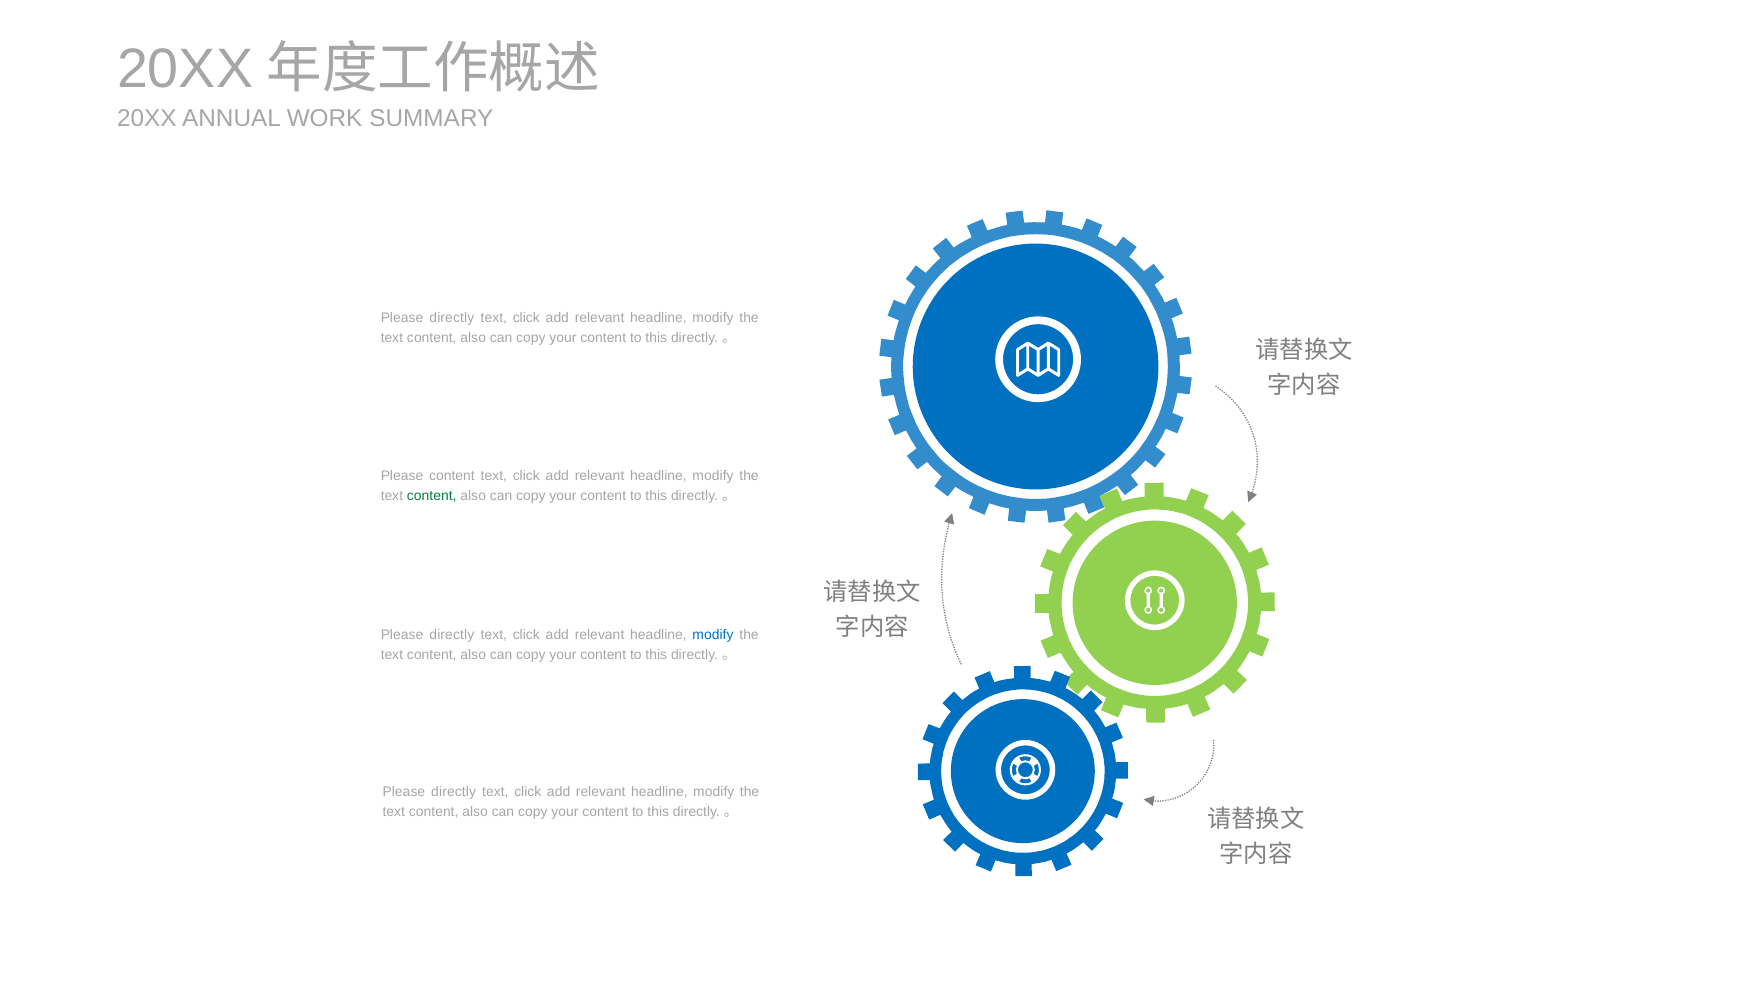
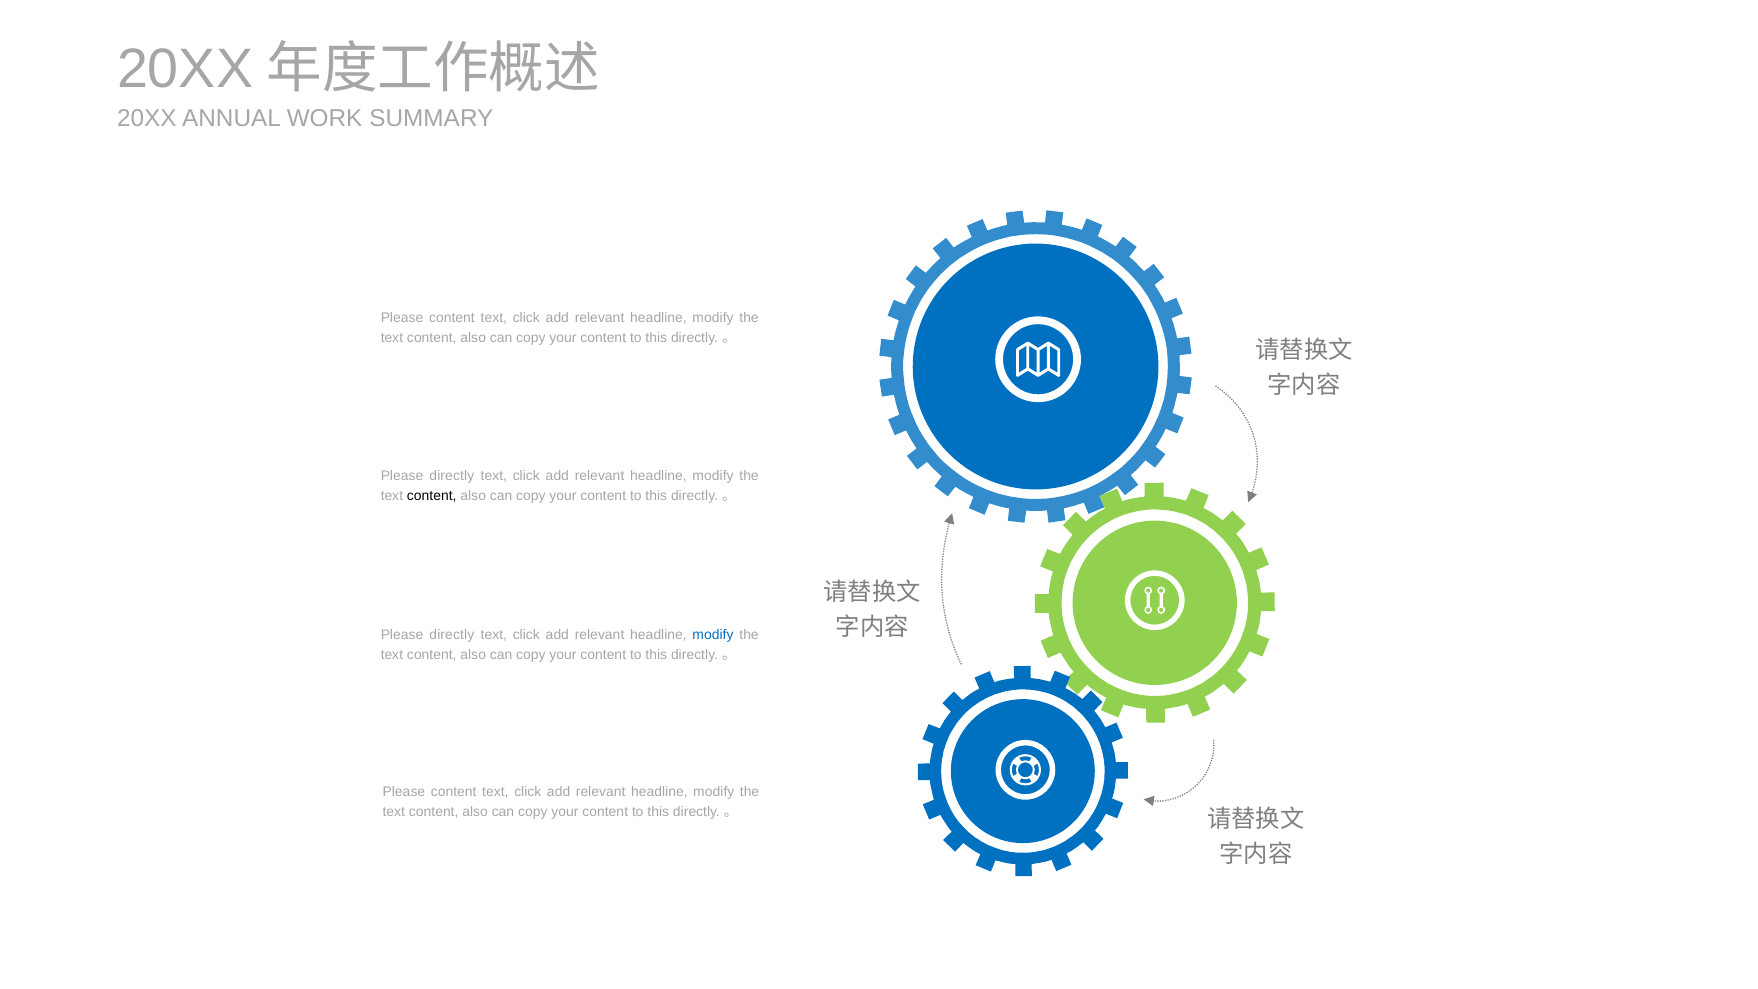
directly at (452, 318): directly -> content
content at (452, 476): content -> directly
content at (432, 496) colour: green -> black
directly at (454, 792): directly -> content
